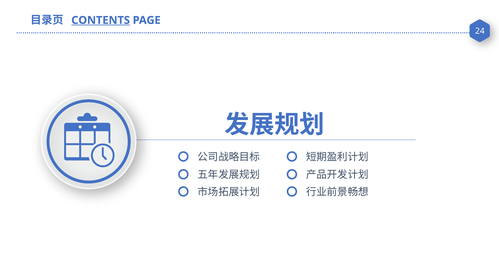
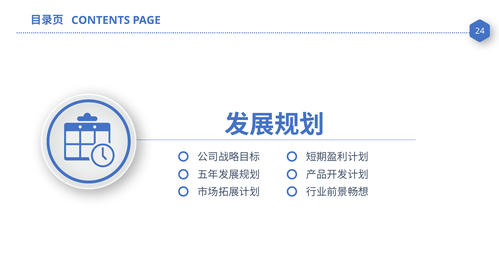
CONTENTS underline: present -> none
